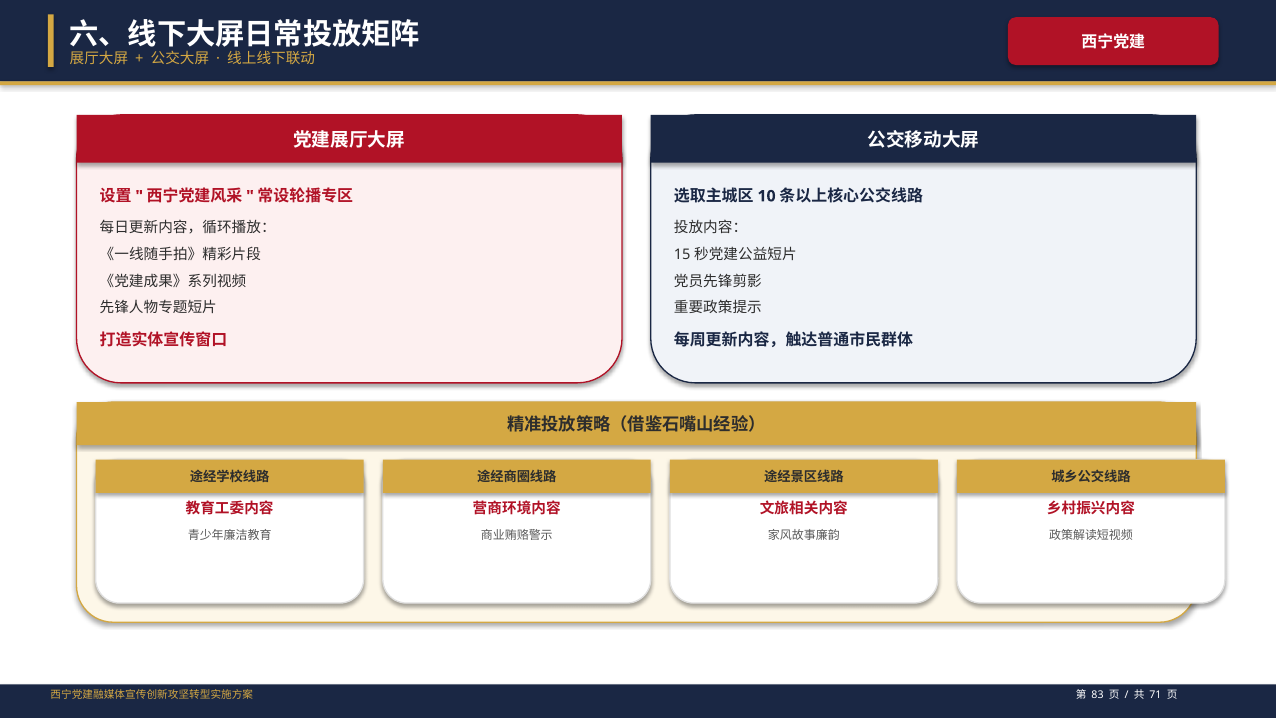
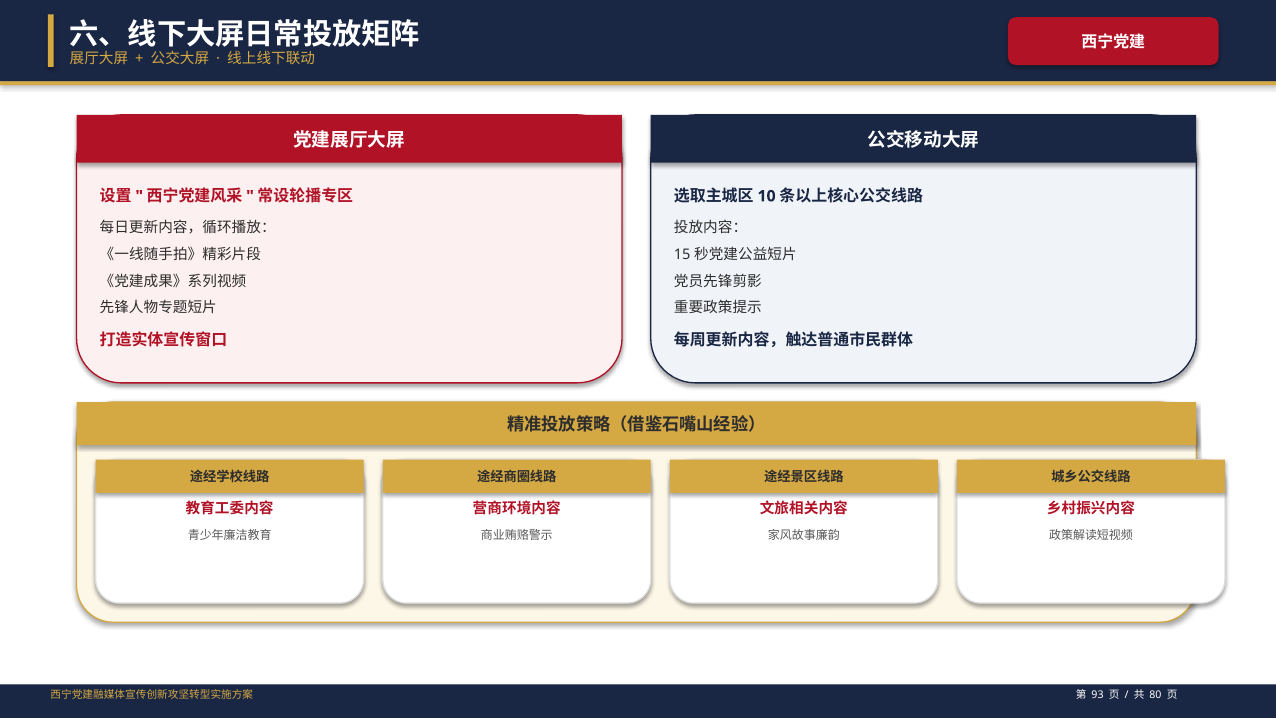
83: 83 -> 93
71: 71 -> 80
